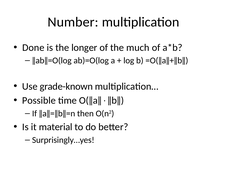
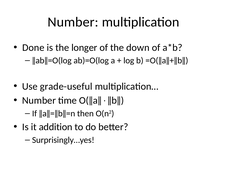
much: much -> down
grade-known: grade-known -> grade-useful
Possible at (39, 101): Possible -> Number
material: material -> addition
